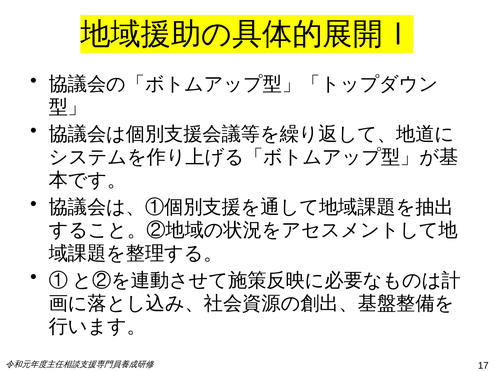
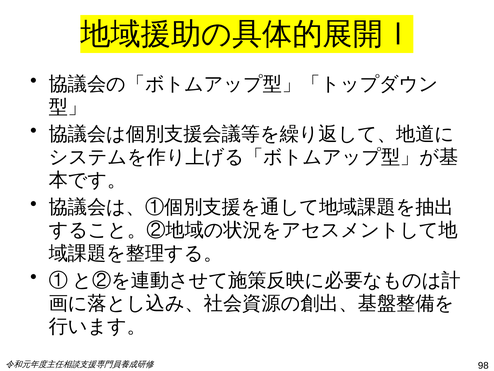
17: 17 -> 98
